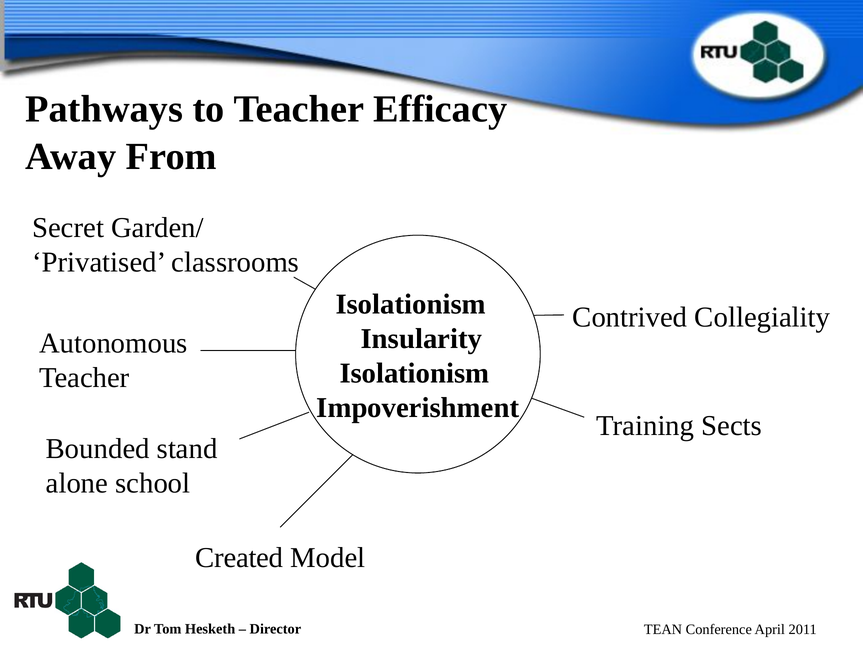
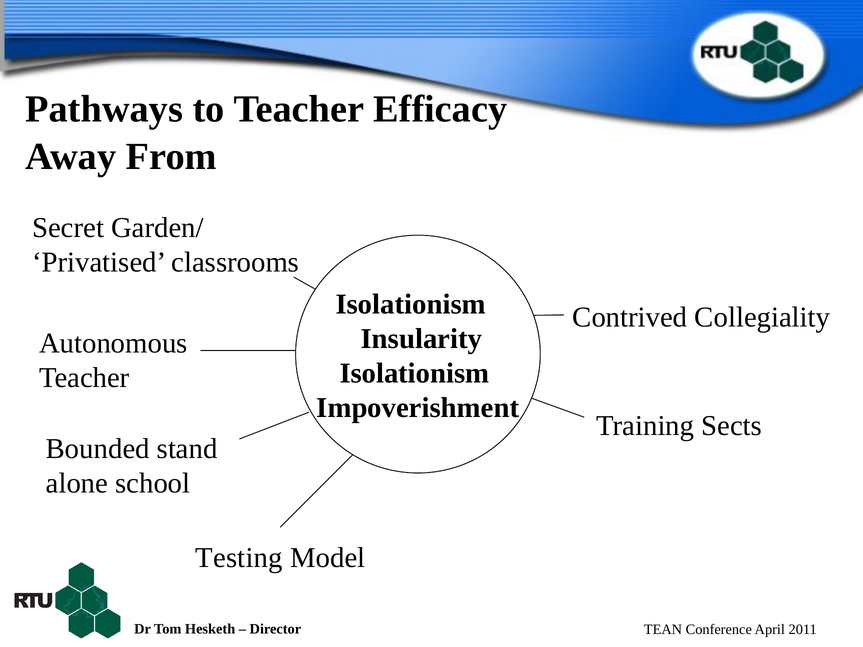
Created: Created -> Testing
